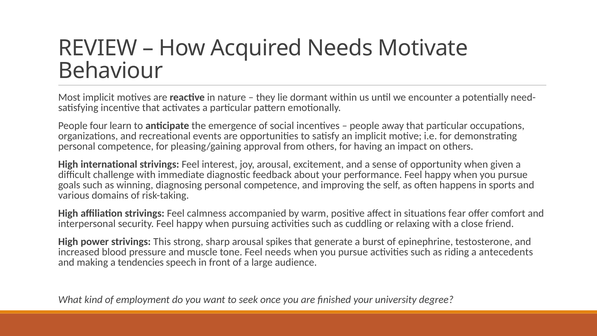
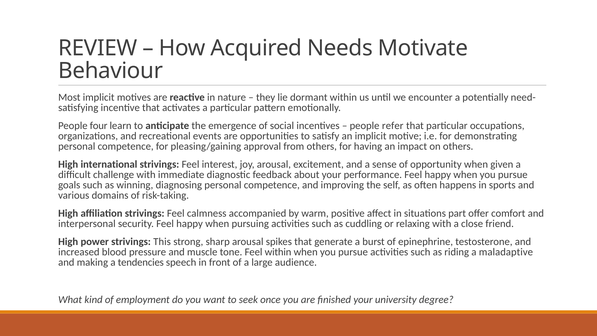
away: away -> refer
fear: fear -> part
Feel needs: needs -> within
antecedents: antecedents -> maladaptive
